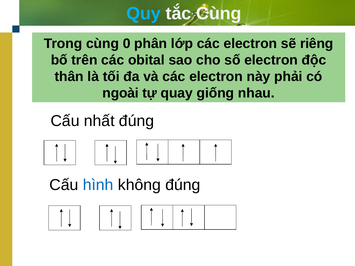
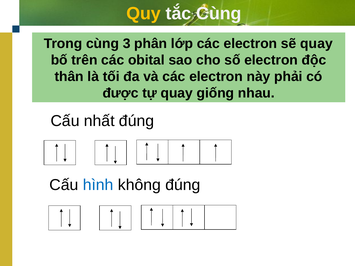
Quy colour: light blue -> yellow
0: 0 -> 3
sẽ riêng: riêng -> quay
ngoài: ngoài -> được
